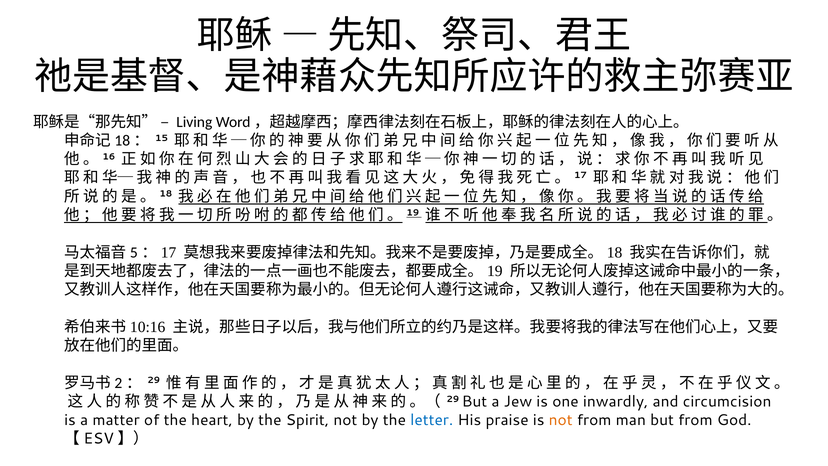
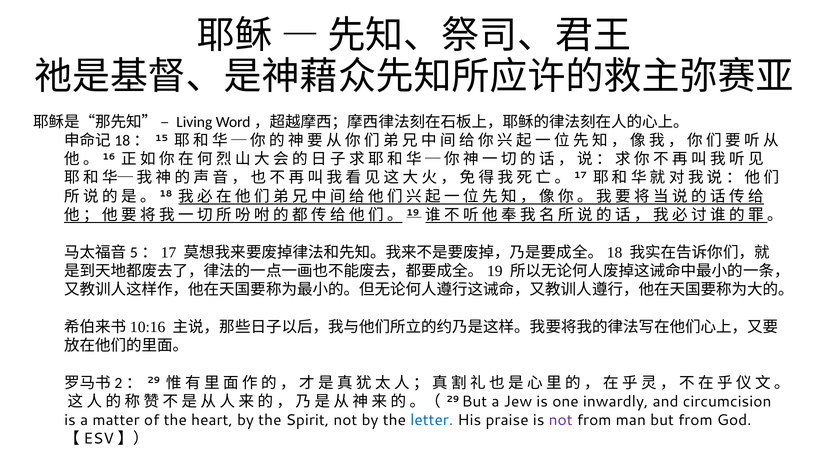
not at (561, 420) colour: orange -> purple
